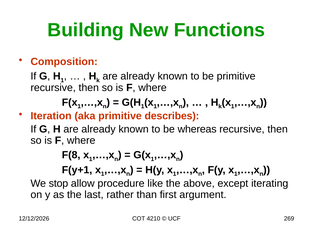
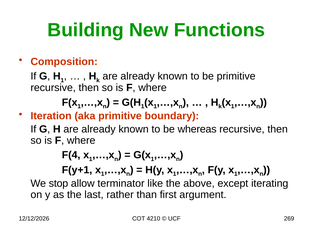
describes: describes -> boundary
F(8: F(8 -> F(4
procedure: procedure -> terminator
